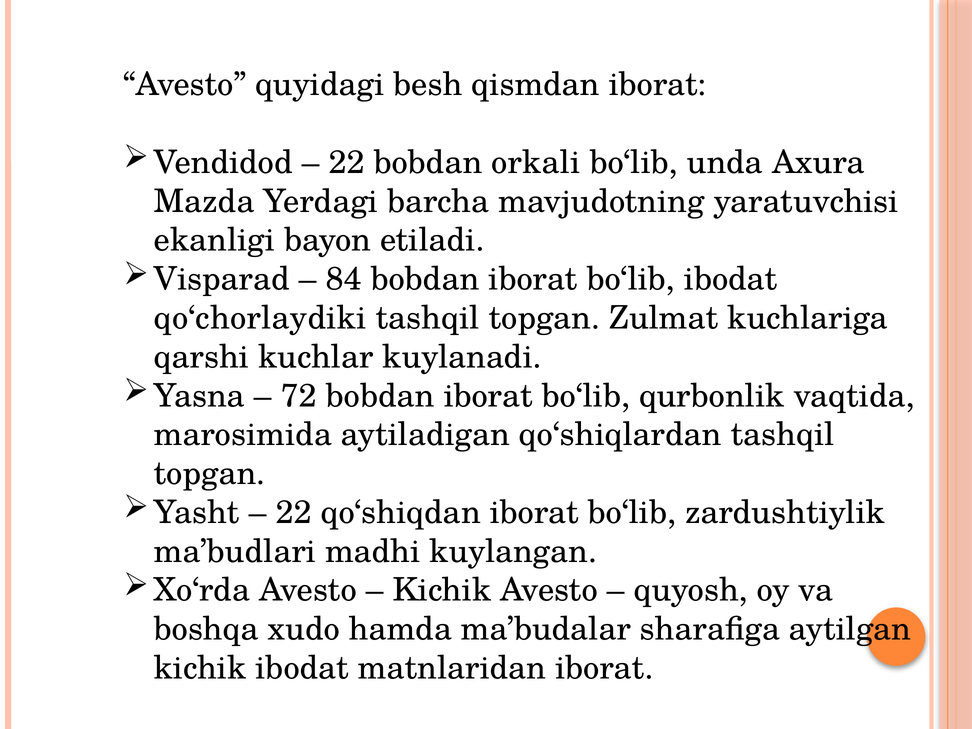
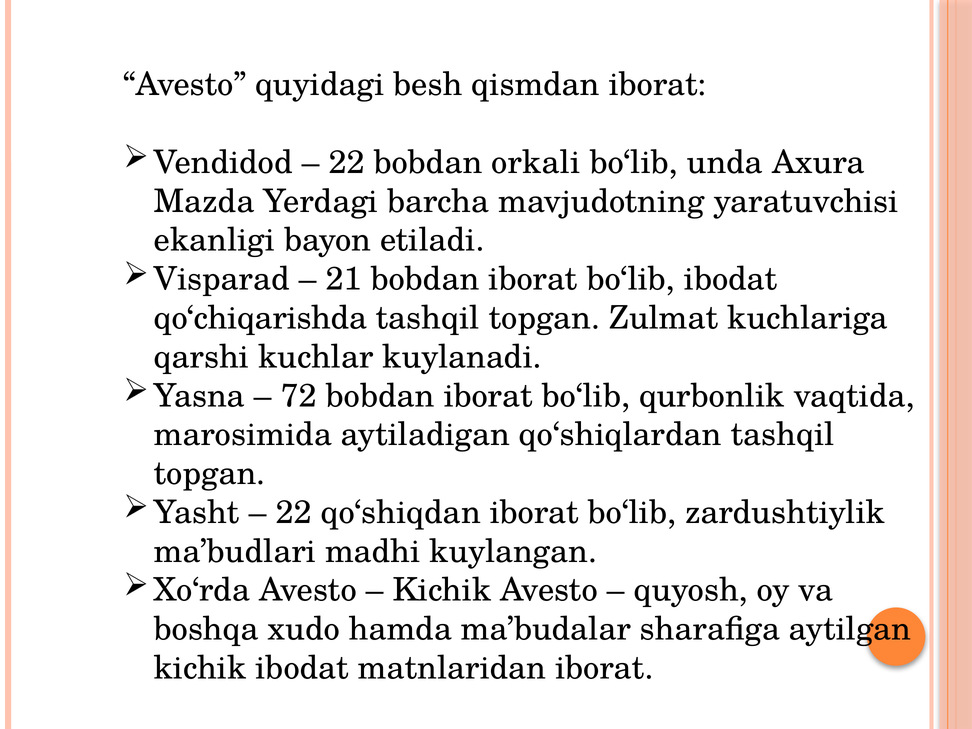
84: 84 -> 21
qo‘chorlaydiki: qo‘chorlaydiki -> qo‘chiqarishda
